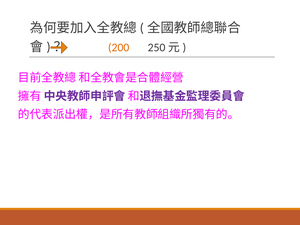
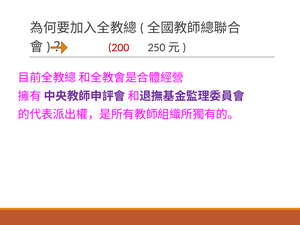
200 colour: orange -> red
